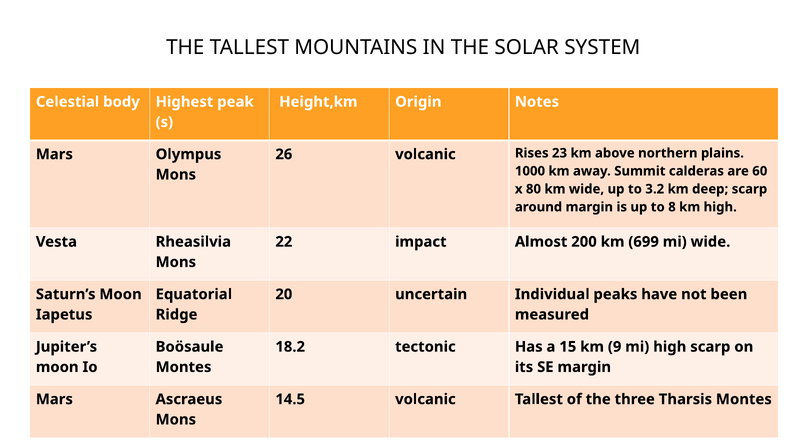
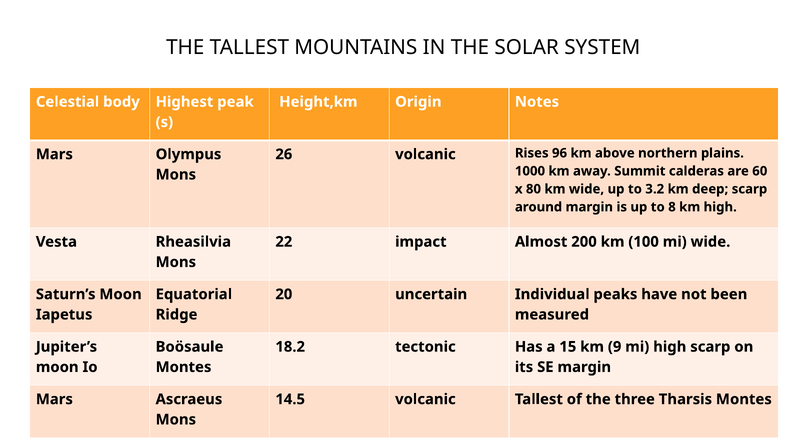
23: 23 -> 96
699: 699 -> 100
